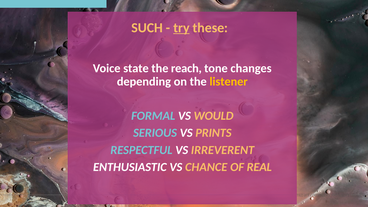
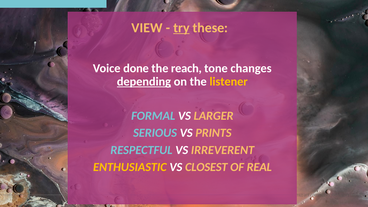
SUCH: SUCH -> VIEW
state: state -> done
depending underline: none -> present
WOULD: WOULD -> LARGER
ENTHUSIASTIC colour: white -> yellow
CHANCE: CHANCE -> CLOSEST
